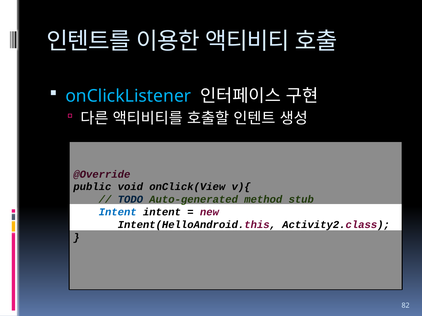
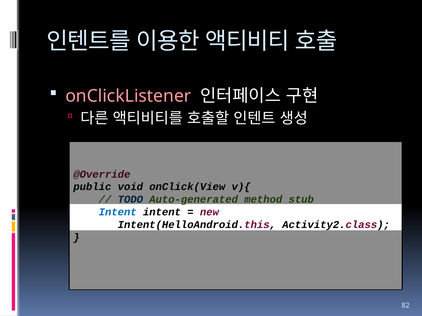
onClickListener colour: light blue -> pink
